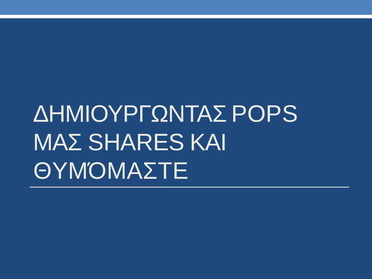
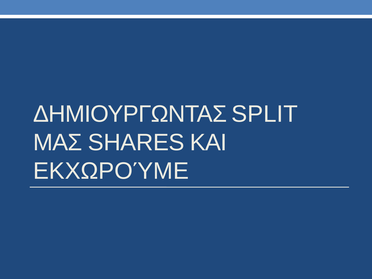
POPS: POPS -> SPLIT
ΘΥΜΌΜΑΣΤΕ: ΘΥΜΌΜΑΣΤΕ -> ΕΚΧΩΡΟΎΜΕ
